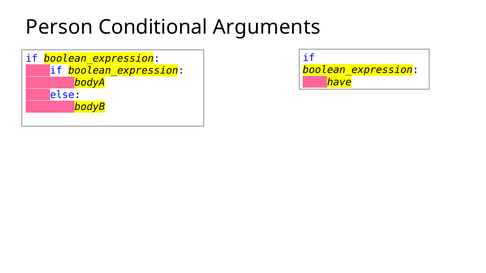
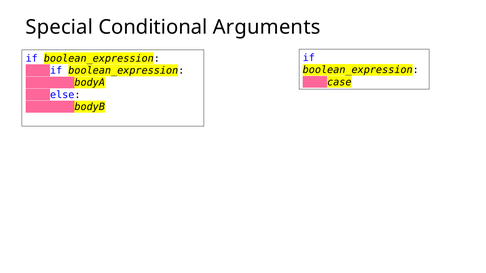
Person: Person -> Special
have: have -> case
